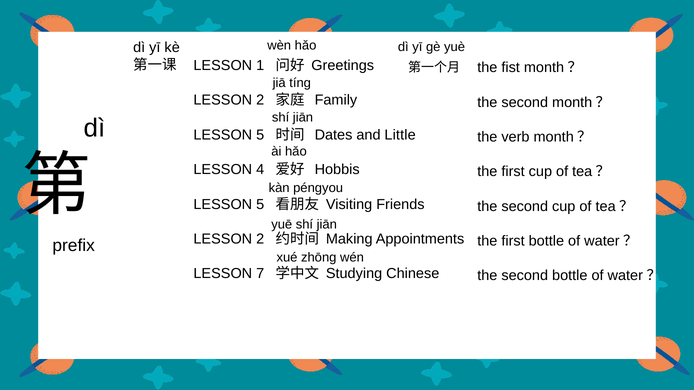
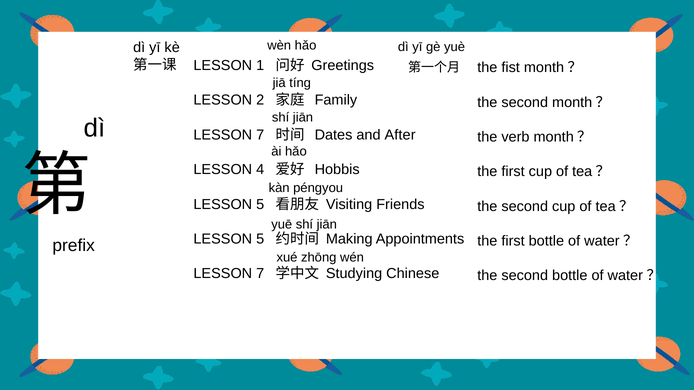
5 at (260, 135): 5 -> 7
Little: Little -> After
2 at (260, 239): 2 -> 5
